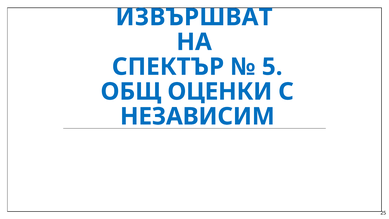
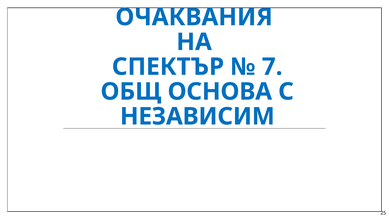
ИЗВЪРШВАТ: ИЗВЪРШВАТ -> ОЧАКВАНИЯ
5: 5 -> 7
ОЦЕНКИ: ОЦЕНКИ -> ОСНОВА
